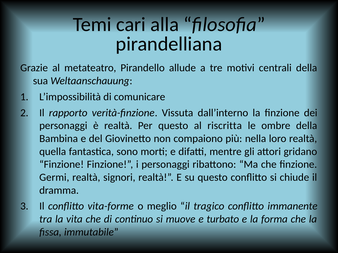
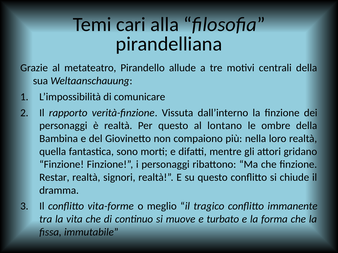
riscritta: riscritta -> lontano
Germi: Germi -> Restar
